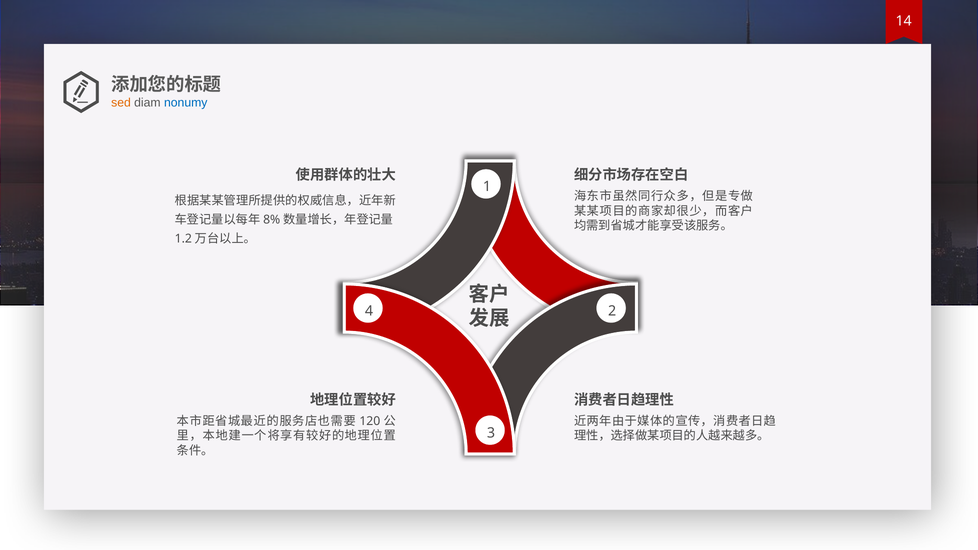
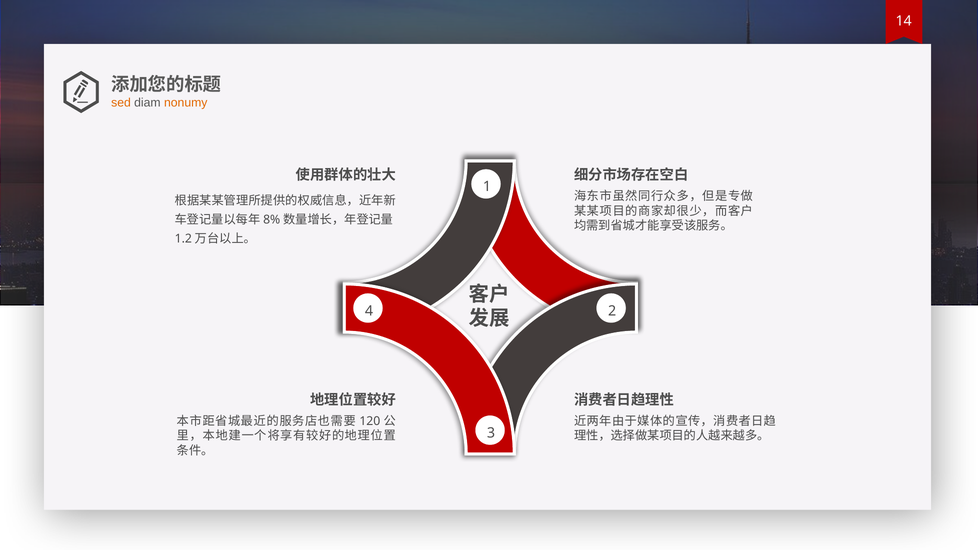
nonumy colour: blue -> orange
